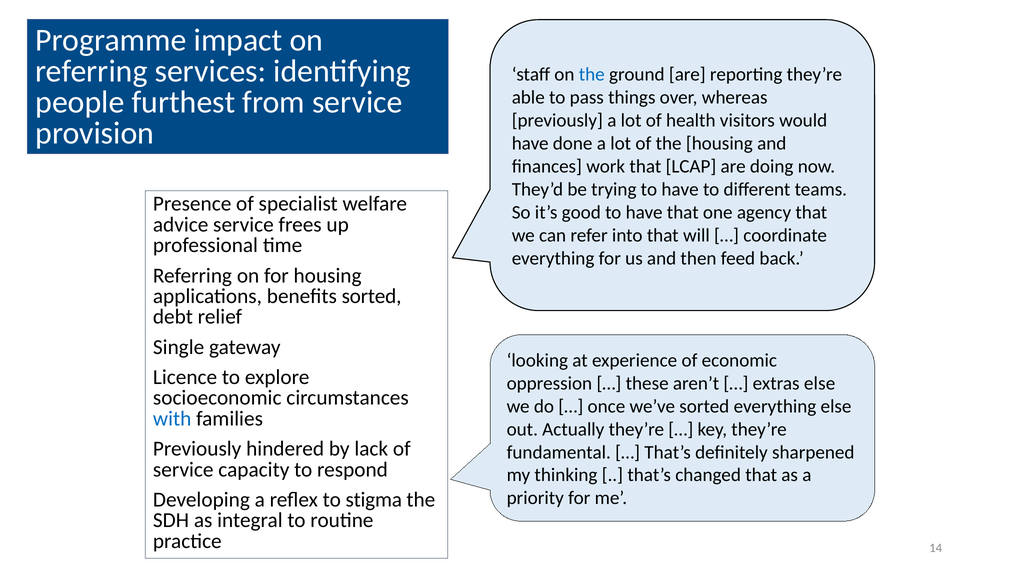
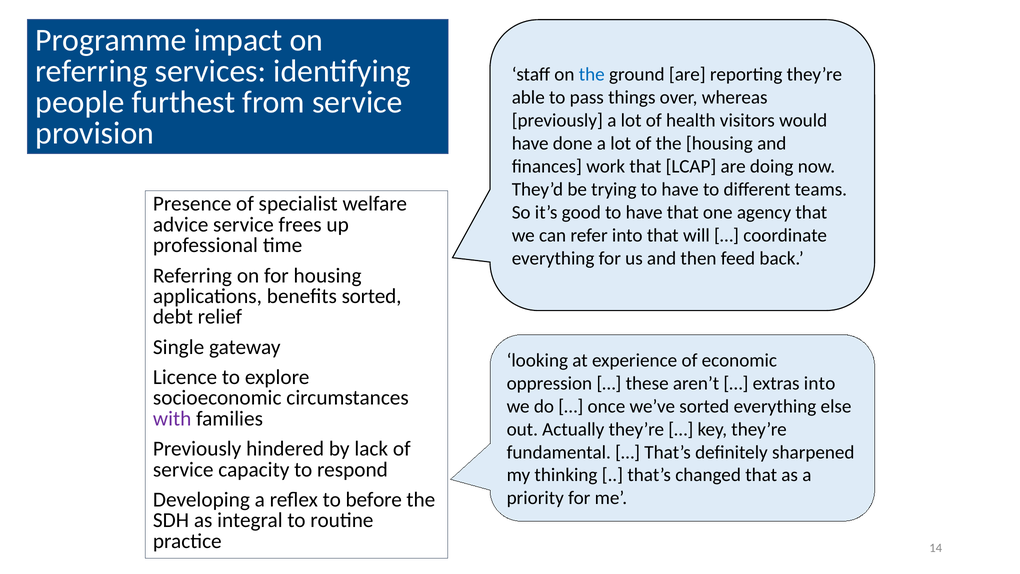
extras else: else -> into
with colour: blue -> purple
stigma: stigma -> before
